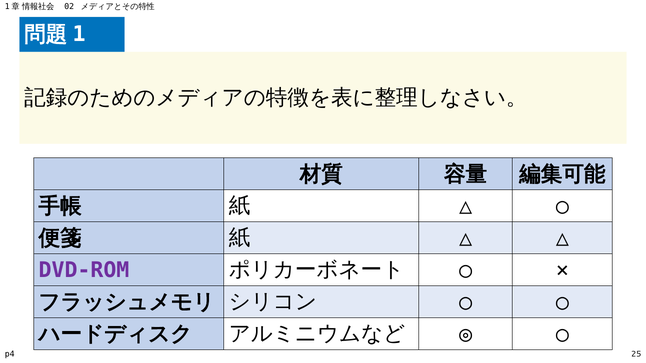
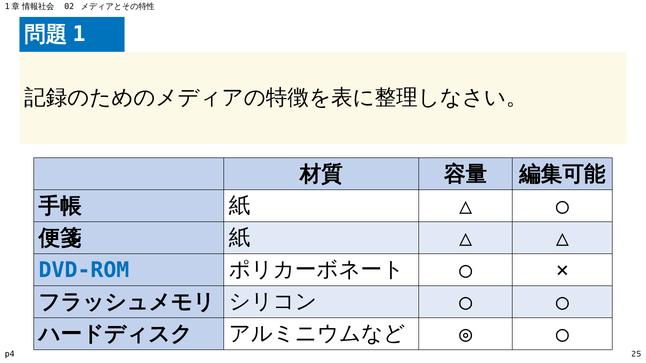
DVD-ROM colour: purple -> blue
